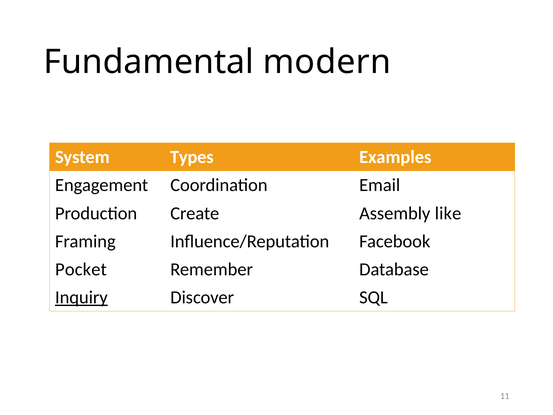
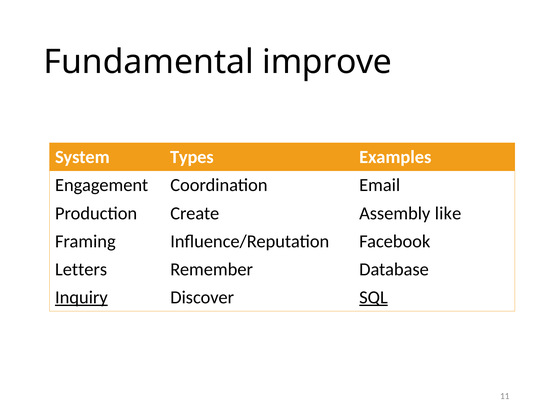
modern: modern -> improve
Pocket: Pocket -> Letters
SQL underline: none -> present
